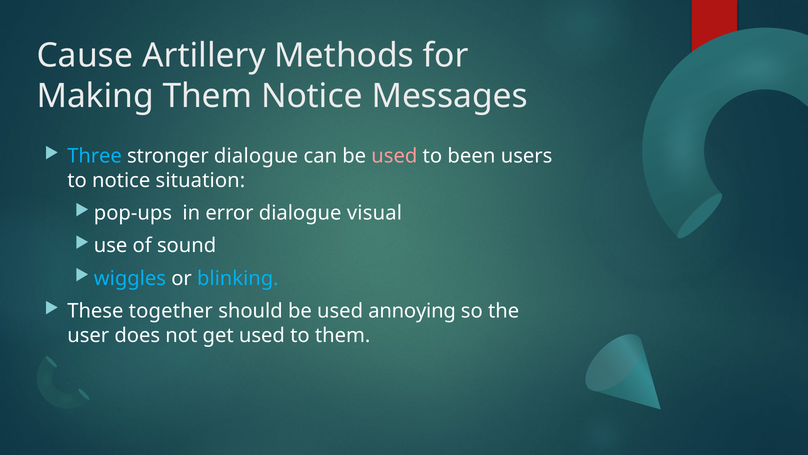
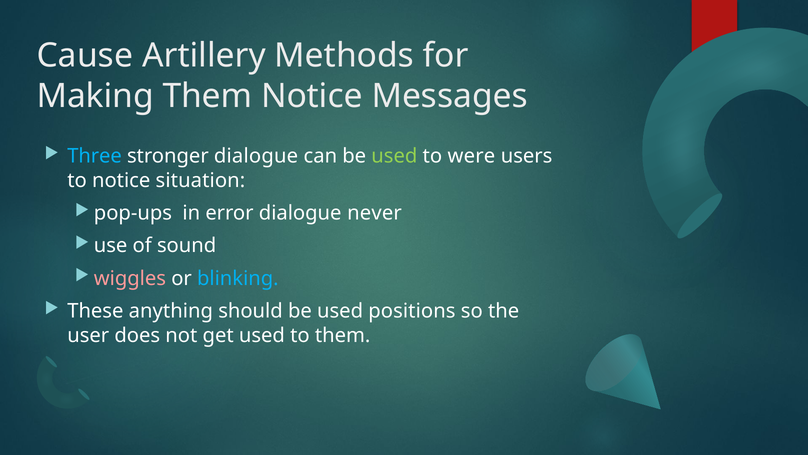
used at (394, 156) colour: pink -> light green
been: been -> were
visual: visual -> never
wiggles colour: light blue -> pink
together: together -> anything
annoying: annoying -> positions
